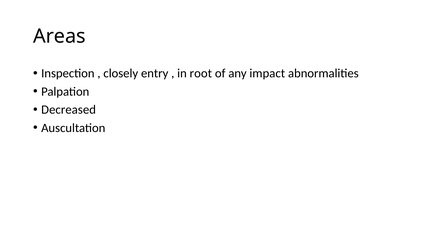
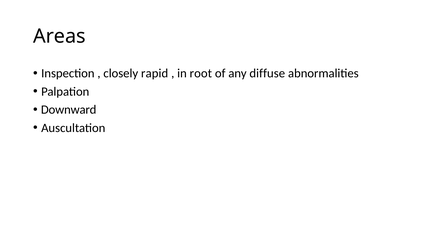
entry: entry -> rapid
impact: impact -> diffuse
Decreased: Decreased -> Downward
